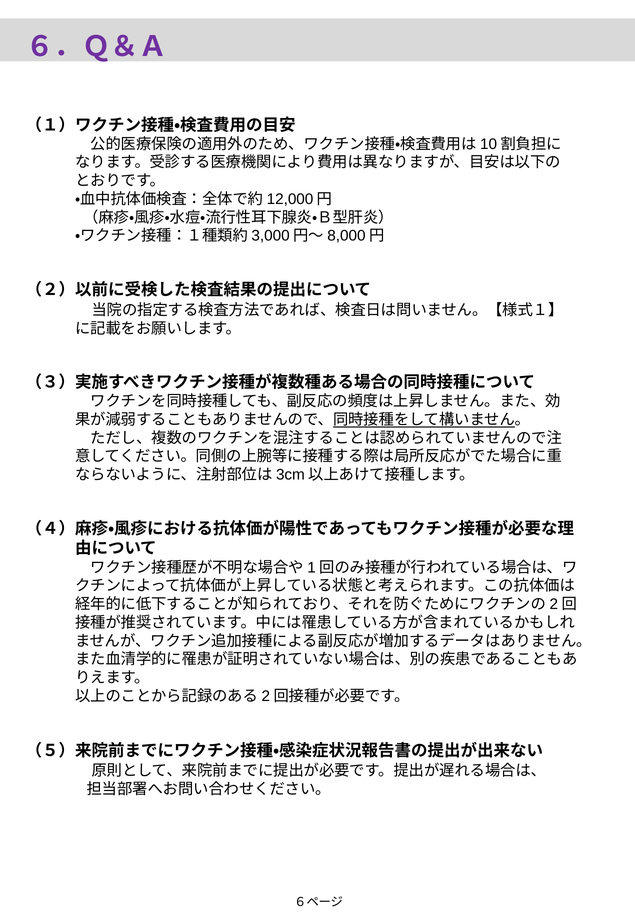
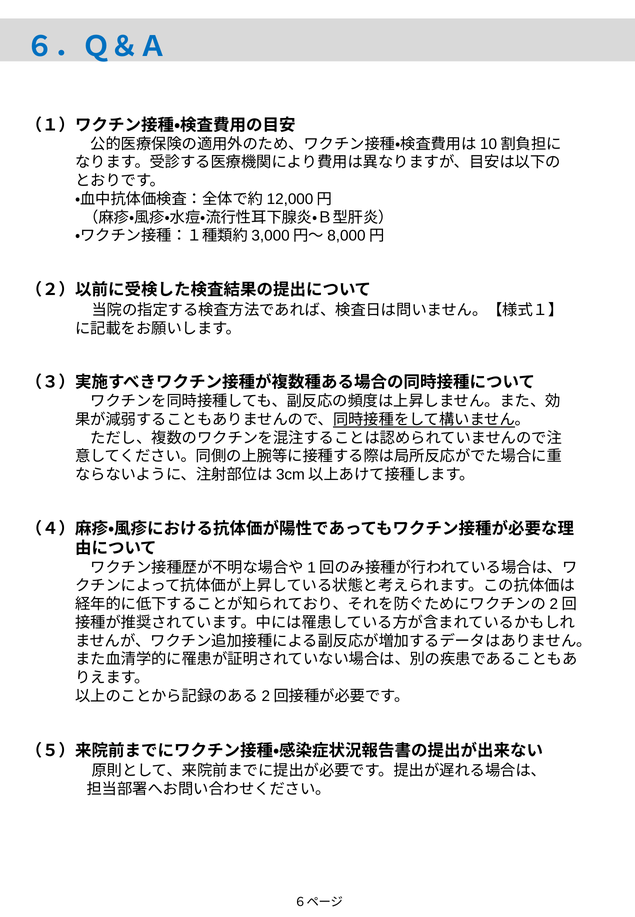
６．Ｑ＆Ａ colour: purple -> blue
